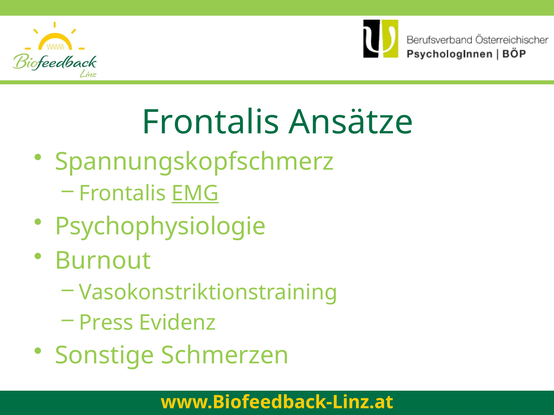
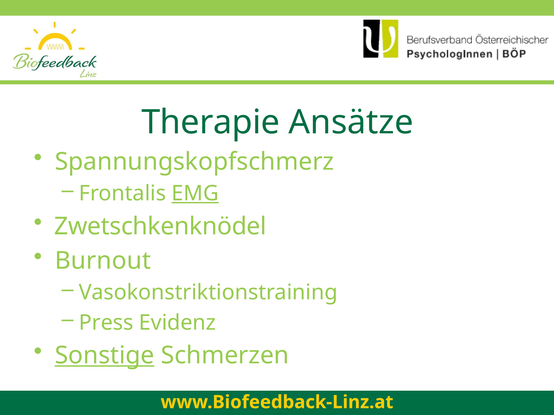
Frontalis at (211, 123): Frontalis -> Therapie
Psychophysiologie: Psychophysiologie -> Zwetschkenknödel
Sonstige underline: none -> present
